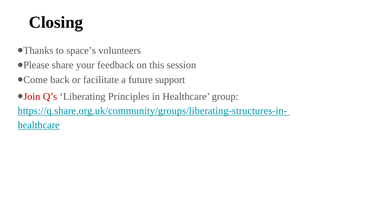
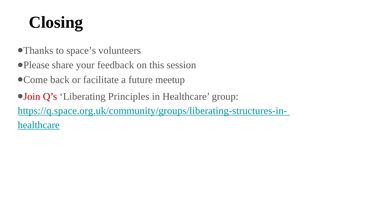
support: support -> meetup
https://q.share.org.uk/community/groups/liberating-structures-in-: https://q.share.org.uk/community/groups/liberating-structures-in- -> https://q.space.org.uk/community/groups/liberating-structures-in-
